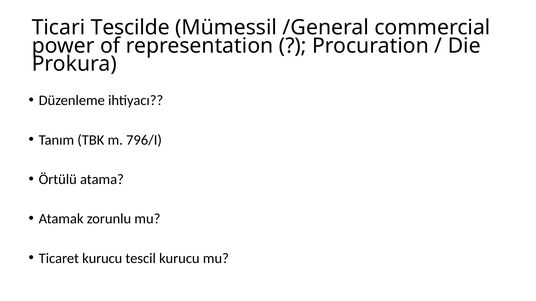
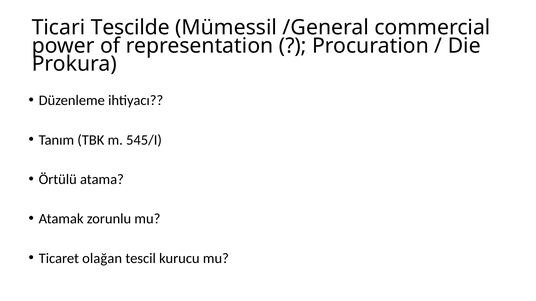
796/I: 796/I -> 545/I
Ticaret kurucu: kurucu -> olağan
